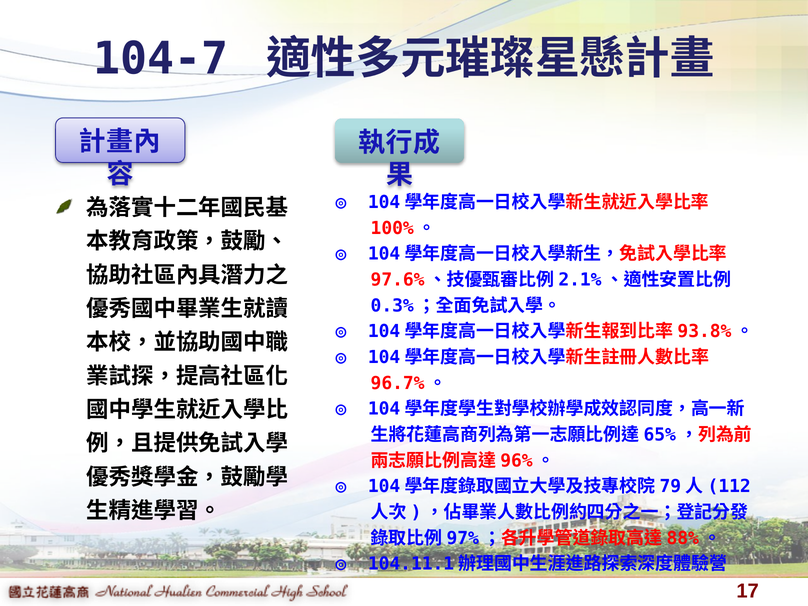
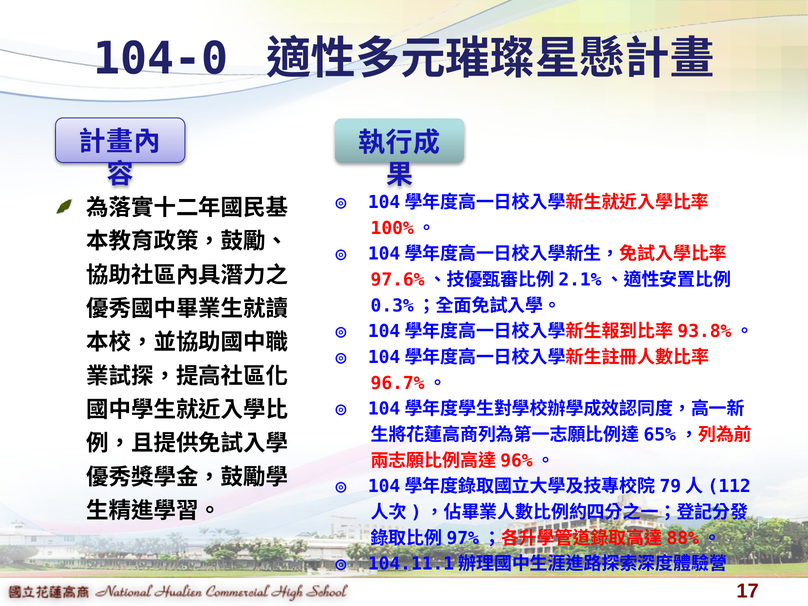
104-7: 104-7 -> 104-0
